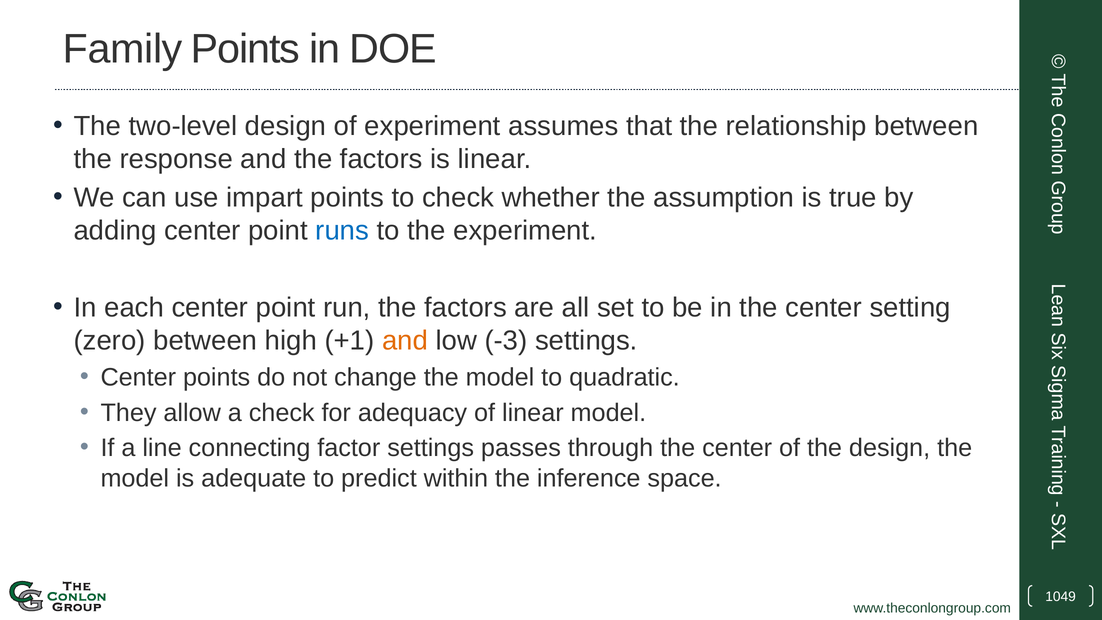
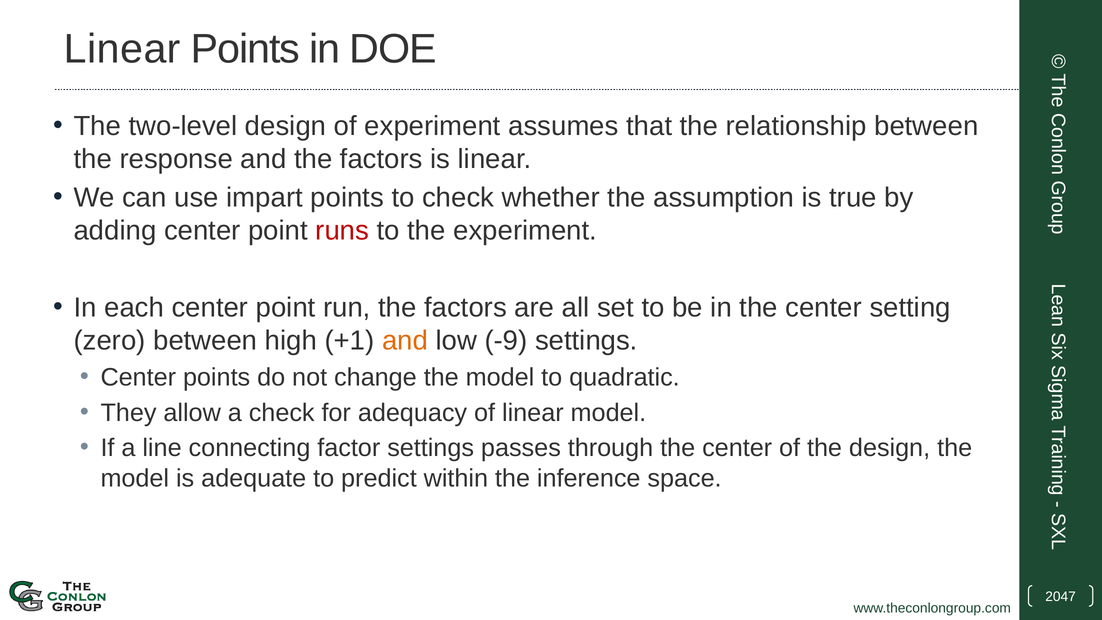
Family at (123, 49): Family -> Linear
runs colour: blue -> red
-3: -3 -> -9
1049: 1049 -> 2047
